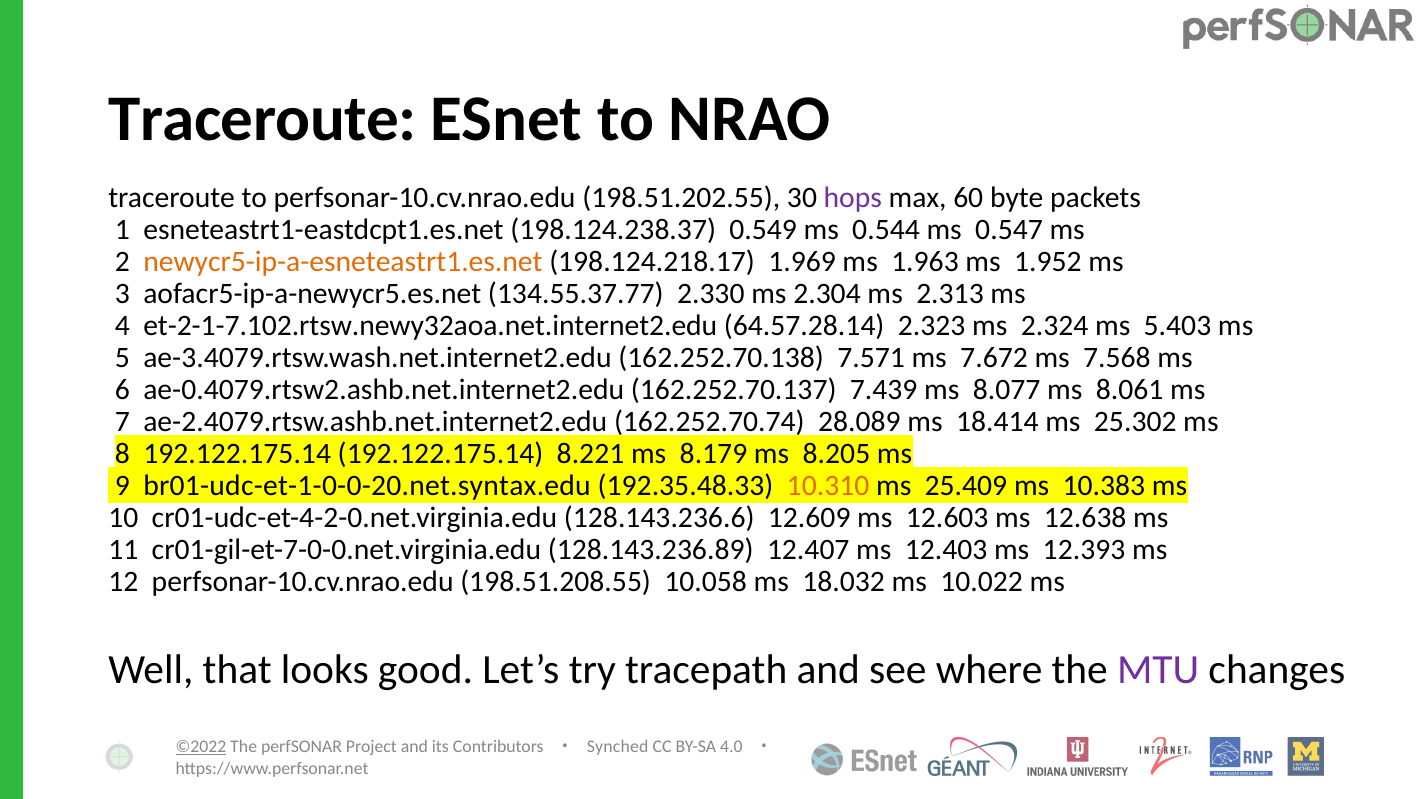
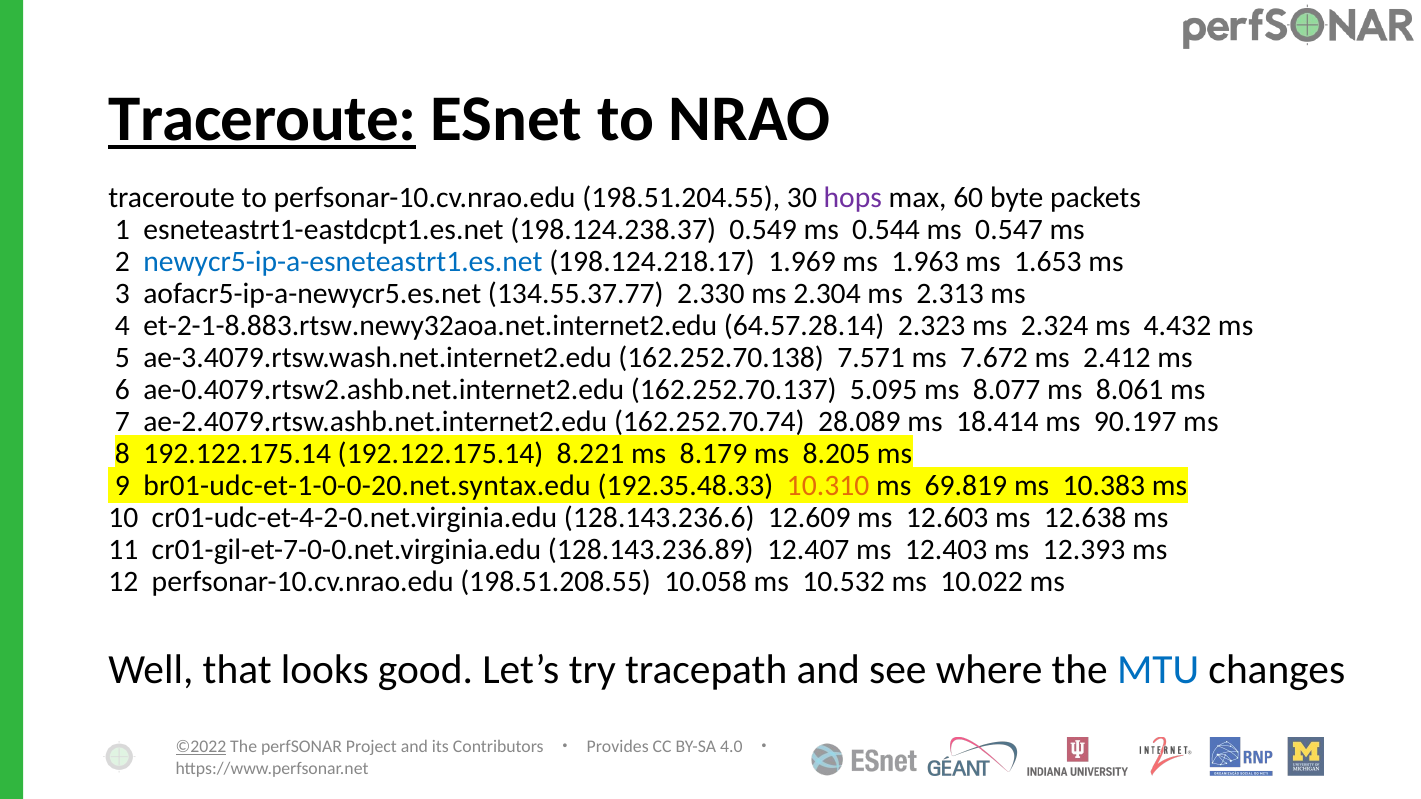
Traceroute at (262, 119) underline: none -> present
198.51.202.55: 198.51.202.55 -> 198.51.204.55
newycr5-ip-a-esneteastrt1.es.net colour: orange -> blue
1.952: 1.952 -> 1.653
et-2-1-7.102.rtsw.newy32aoa.net.internet2.edu: et-2-1-7.102.rtsw.newy32aoa.net.internet2.edu -> et-2-1-8.883.rtsw.newy32aoa.net.internet2.edu
5.403: 5.403 -> 4.432
7.568: 7.568 -> 2.412
7.439: 7.439 -> 5.095
25.302: 25.302 -> 90.197
25.409: 25.409 -> 69.819
18.032: 18.032 -> 10.532
MTU colour: purple -> blue
Synched: Synched -> Provides
